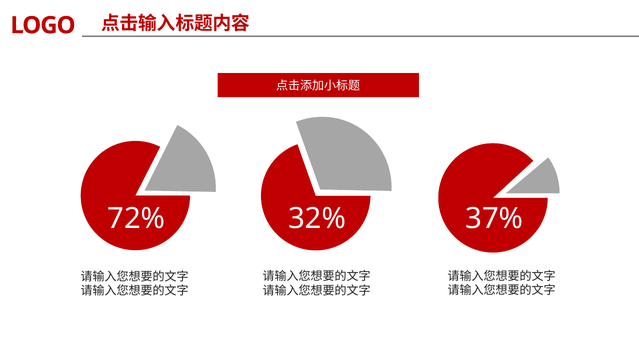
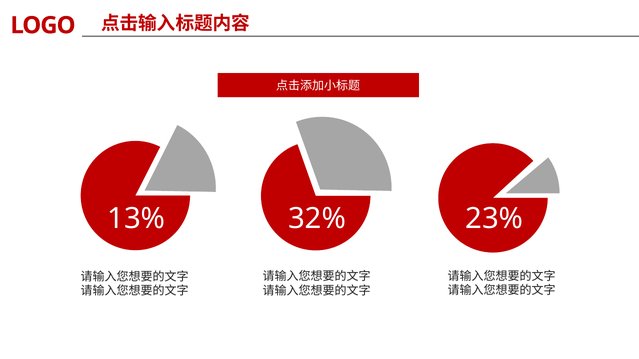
72%: 72% -> 13%
37%: 37% -> 23%
